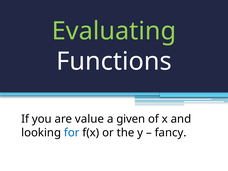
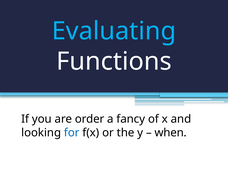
Evaluating colour: light green -> light blue
value: value -> order
given: given -> fancy
fancy: fancy -> when
